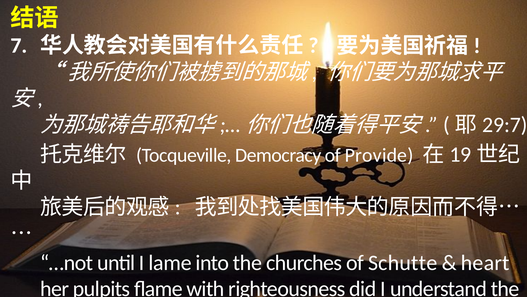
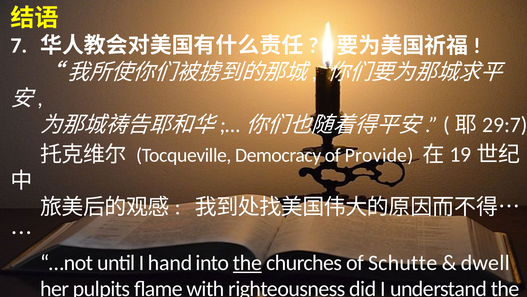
lame: lame -> hand
the at (247, 262) underline: none -> present
heart: heart -> dwell
